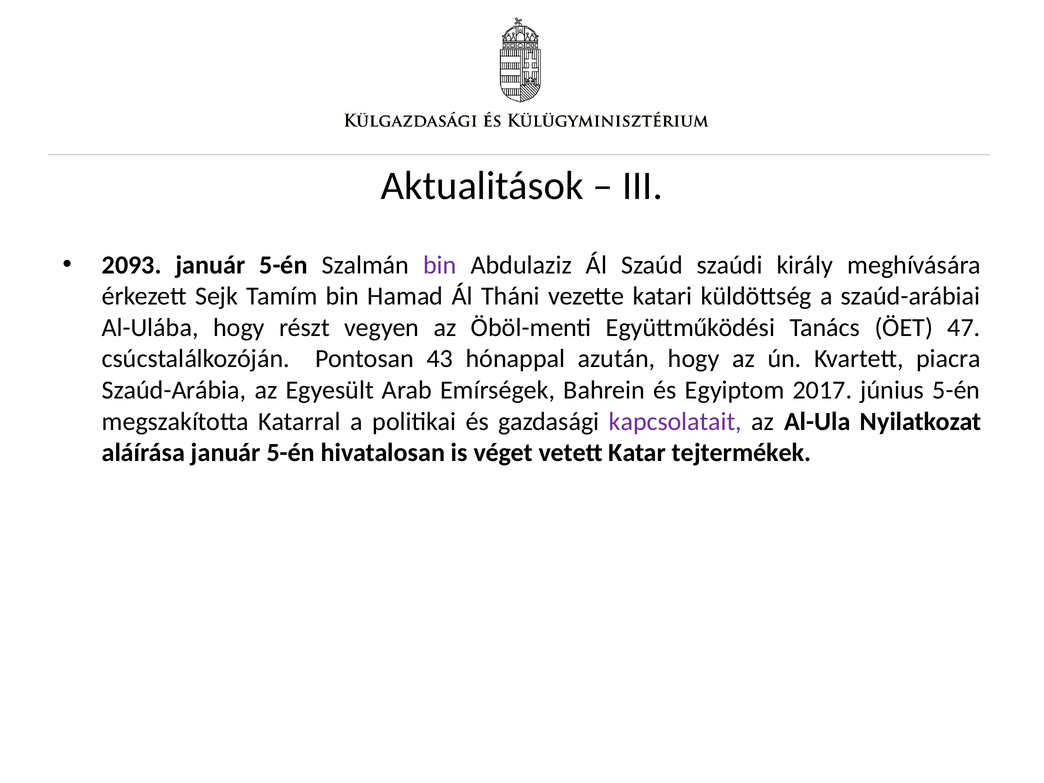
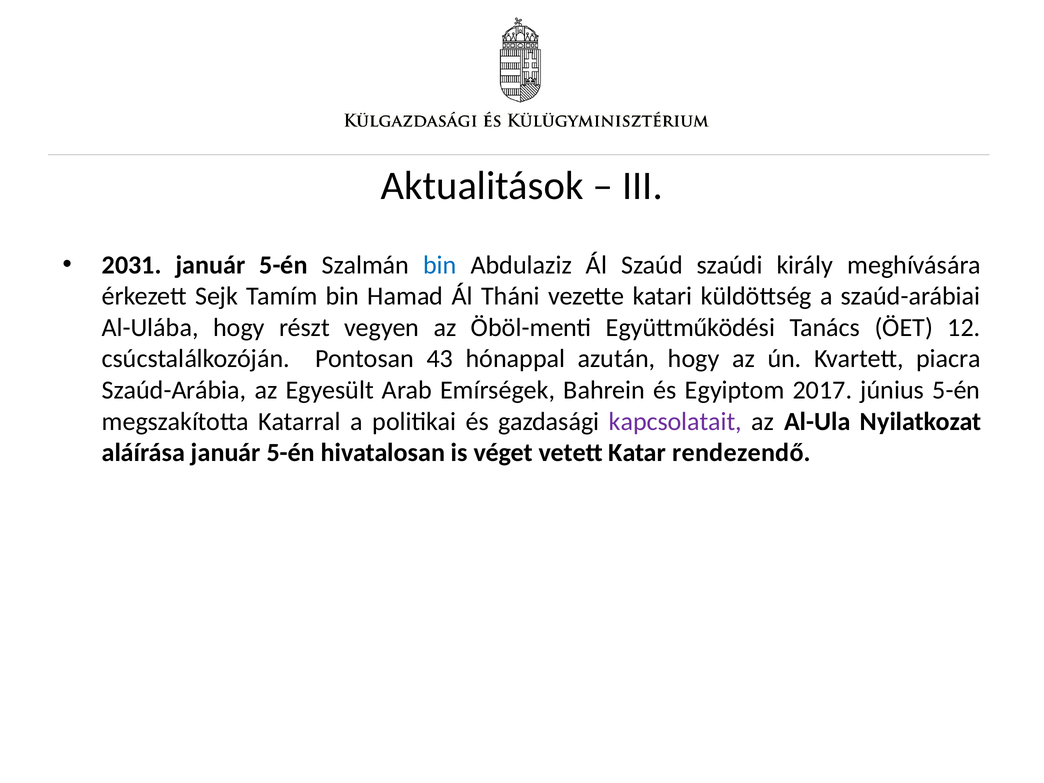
2093: 2093 -> 2031
bin at (440, 265) colour: purple -> blue
47: 47 -> 12
tejtermékek: tejtermékek -> rendezendő
